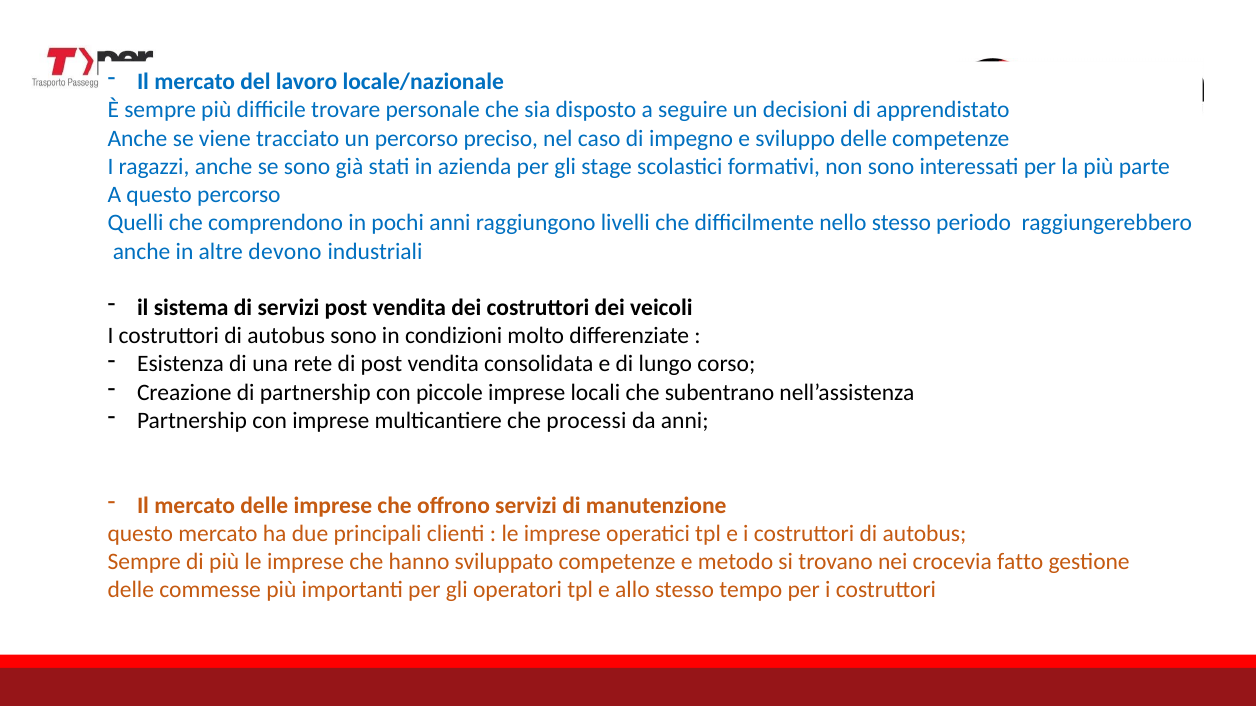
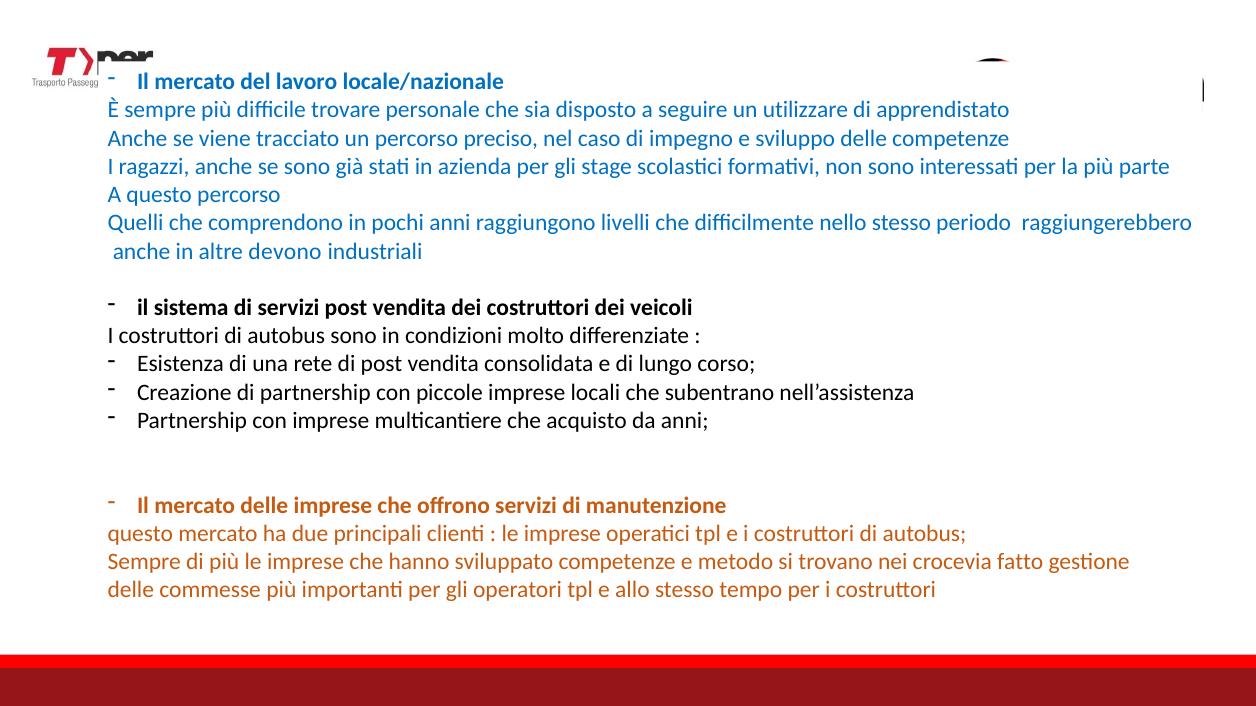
decisioni: decisioni -> utilizzare
processi: processi -> acquisto
